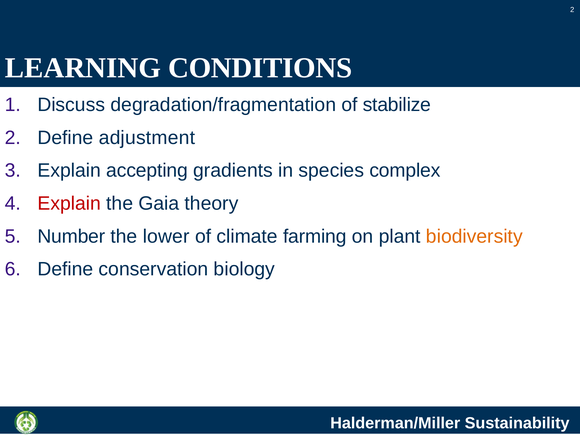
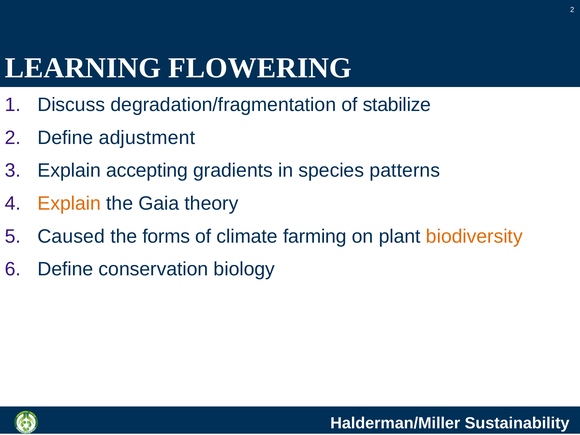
CONDITIONS: CONDITIONS -> FLOWERING
complex: complex -> patterns
Explain at (69, 203) colour: red -> orange
Number: Number -> Caused
lower: lower -> forms
